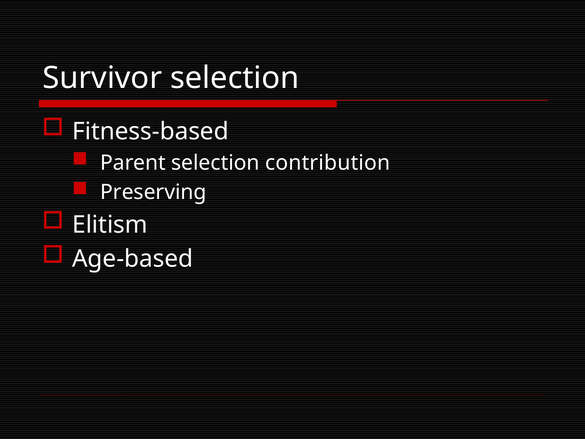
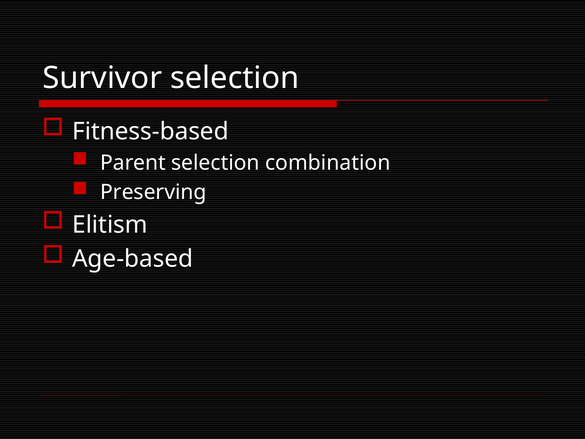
contribution: contribution -> combination
